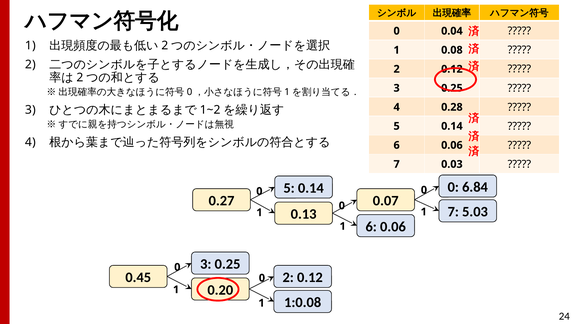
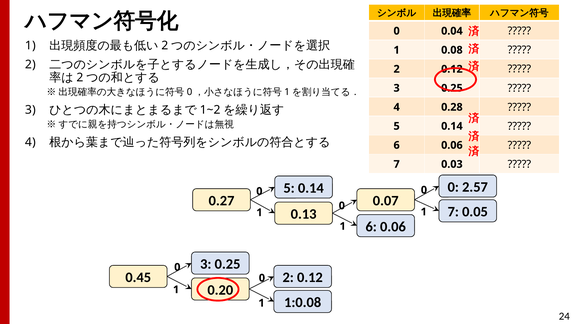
6.84: 6.84 -> 2.57
5.03: 5.03 -> 0.05
